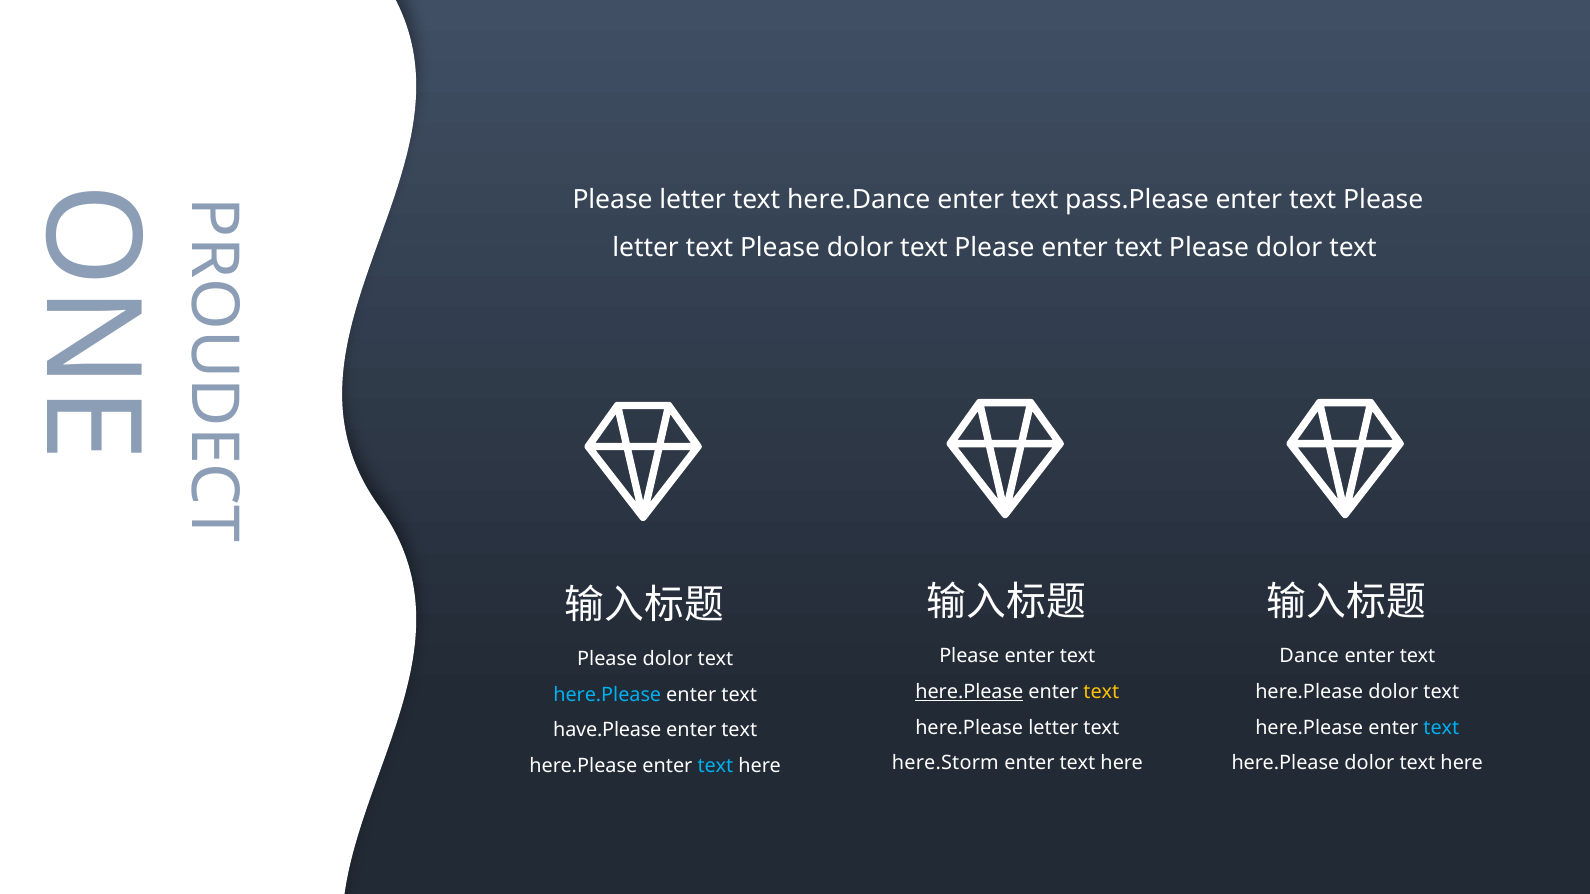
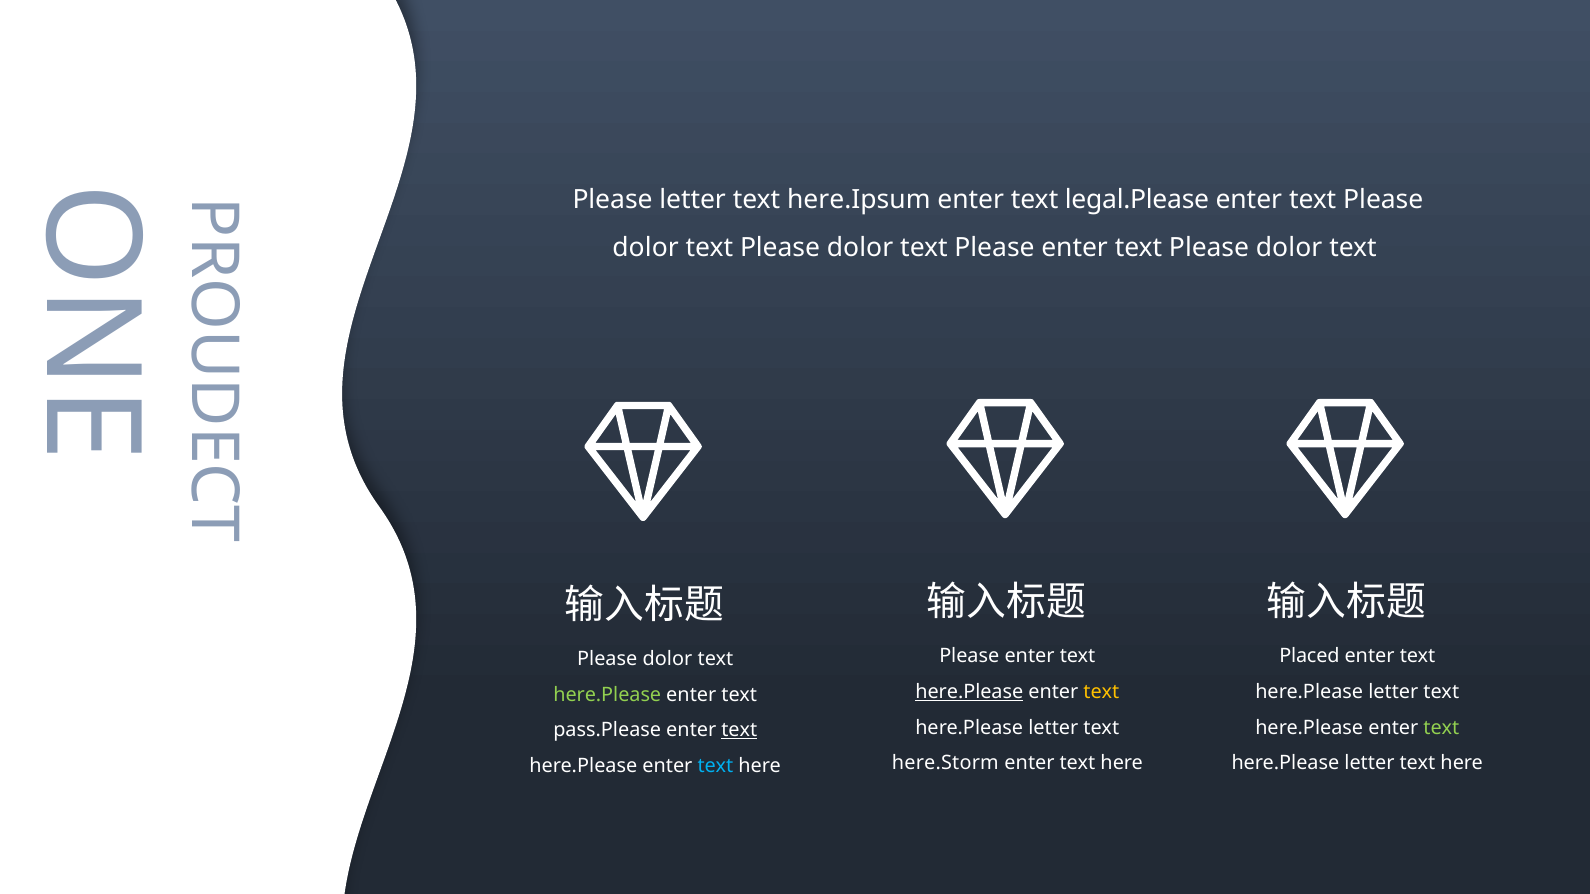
here.Dance: here.Dance -> here.Ipsum
pass.Please: pass.Please -> legal.Please
letter at (646, 248): letter -> dolor
Dance: Dance -> Placed
dolor at (1393, 692): dolor -> letter
here.Please at (607, 695) colour: light blue -> light green
text at (1441, 728) colour: light blue -> light green
have.Please: have.Please -> pass.Please
text at (739, 731) underline: none -> present
dolor at (1369, 764): dolor -> letter
